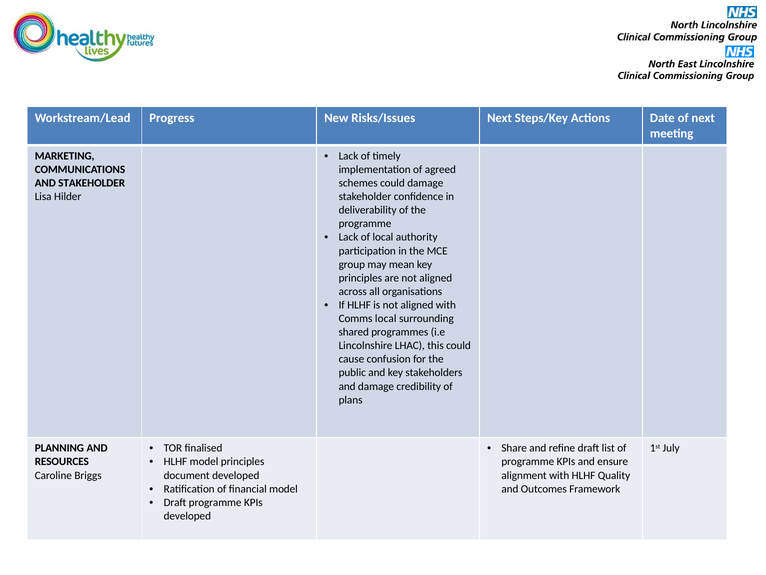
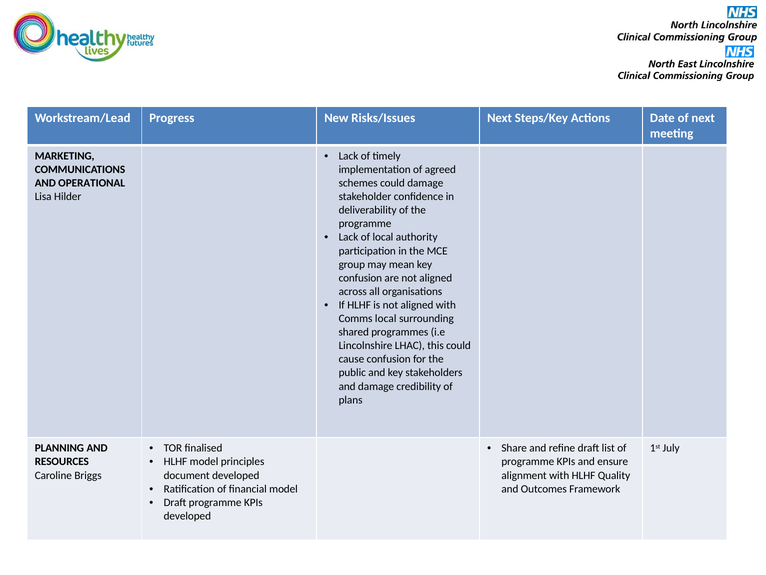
AND STAKEHOLDER: STAKEHOLDER -> OPERATIONAL
principles at (360, 278): principles -> confusion
